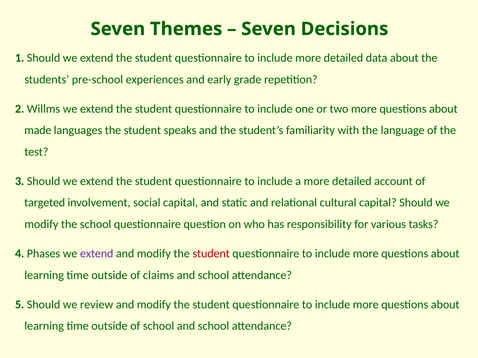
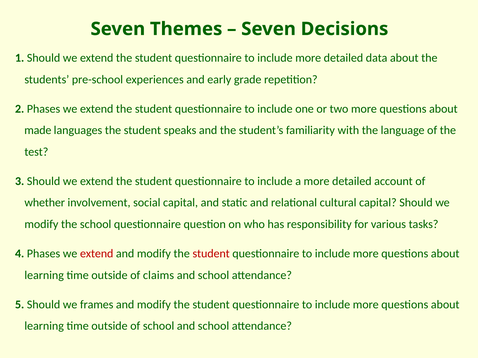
2 Willms: Willms -> Phases
targeted: targeted -> whether
extend at (97, 254) colour: purple -> red
review: review -> frames
